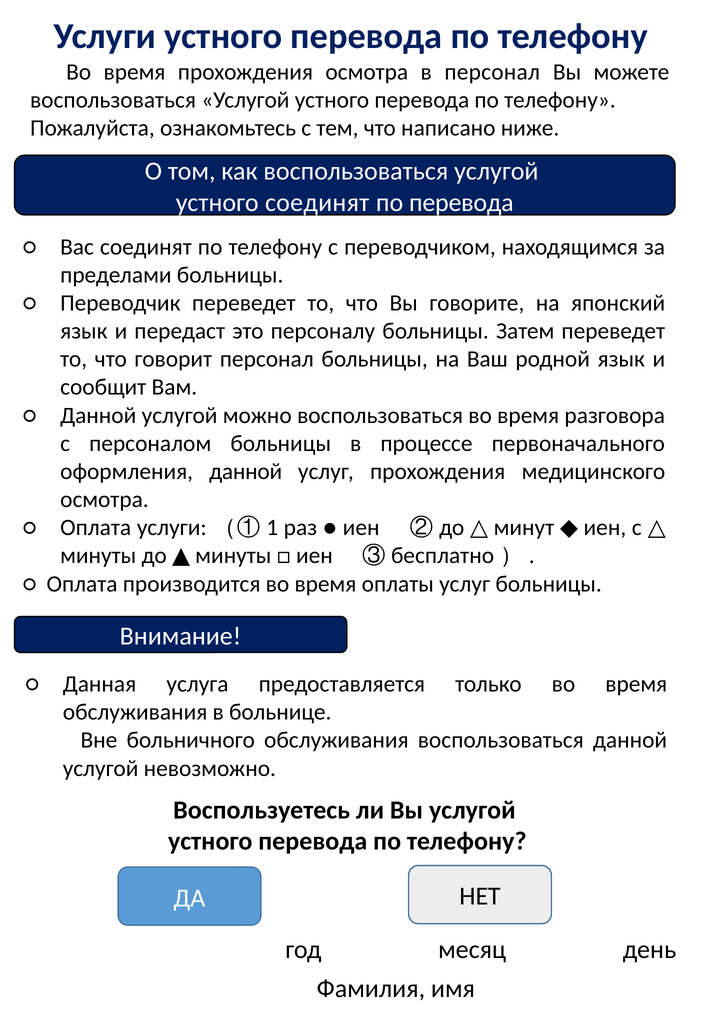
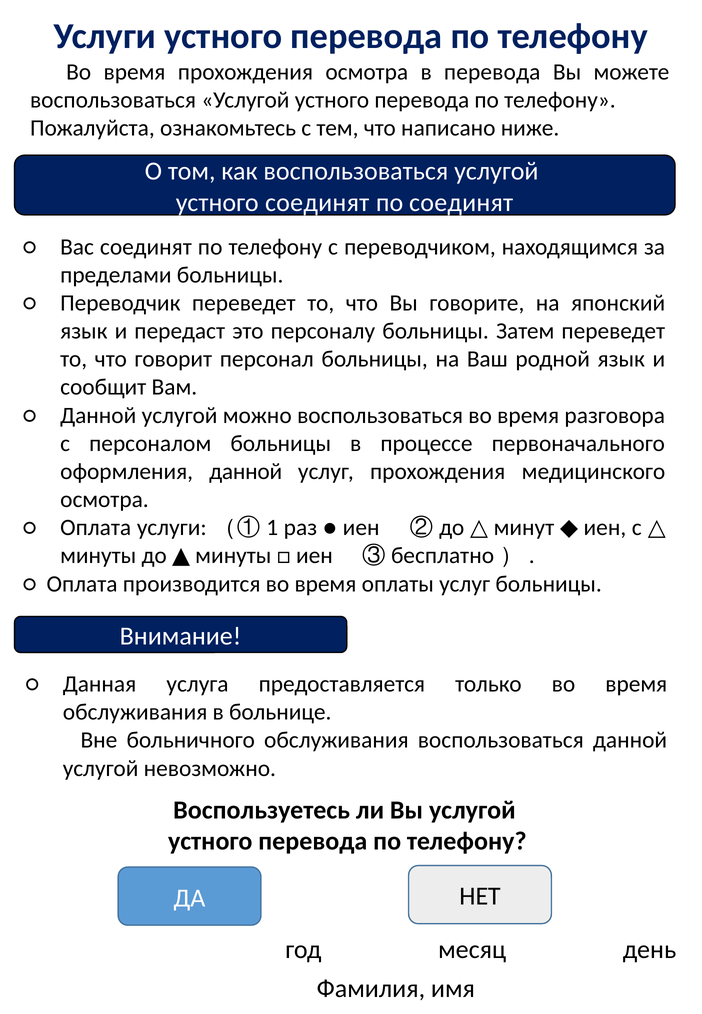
в персонал: персонал -> перевода
по перевода: перевода -> соединят
